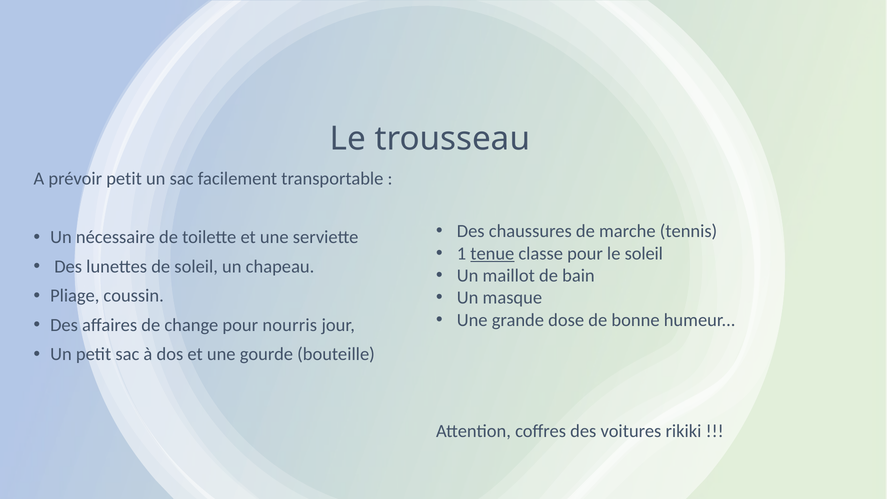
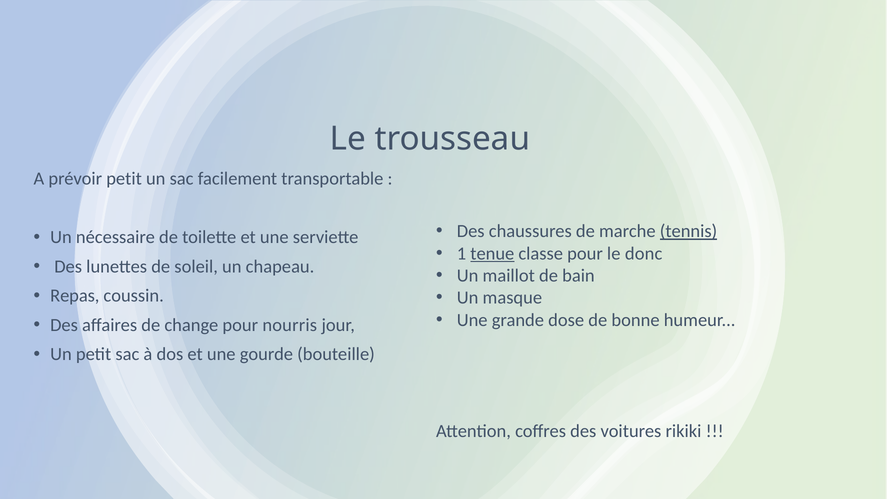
tennis underline: none -> present
le soleil: soleil -> donc
Pliage: Pliage -> Repas
